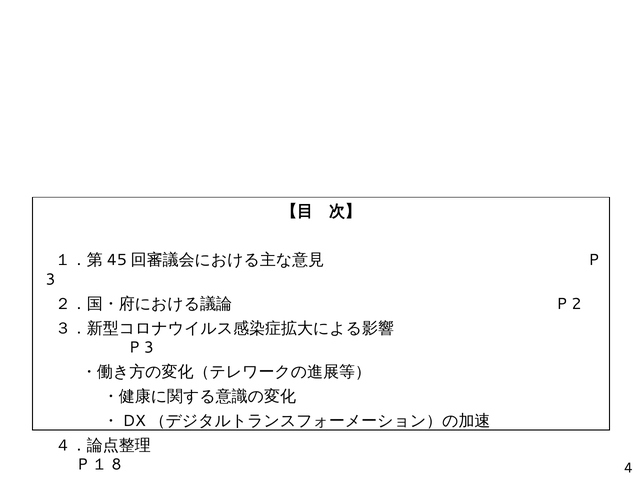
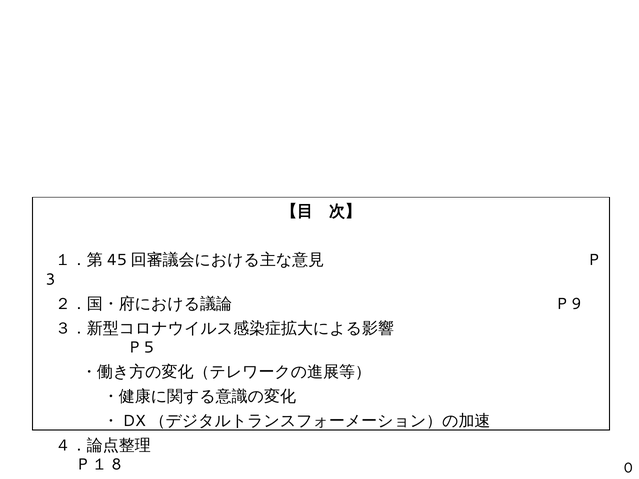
2: 2 -> 9
3 at (149, 348): 3 -> 5
4: 4 -> 0
